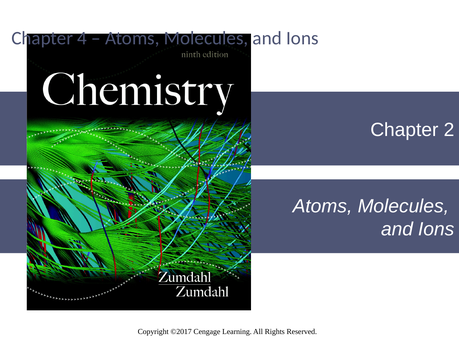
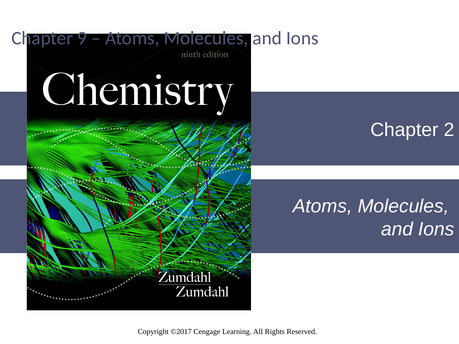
4: 4 -> 9
